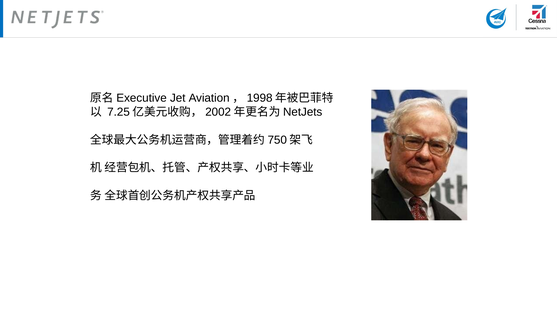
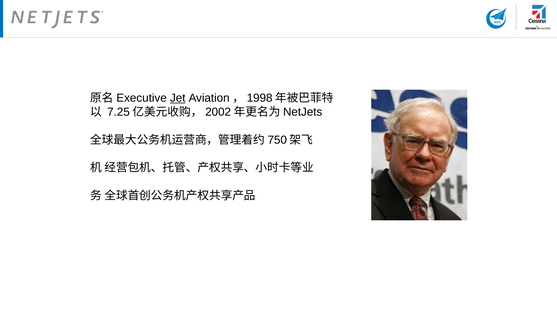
Jet underline: none -> present
